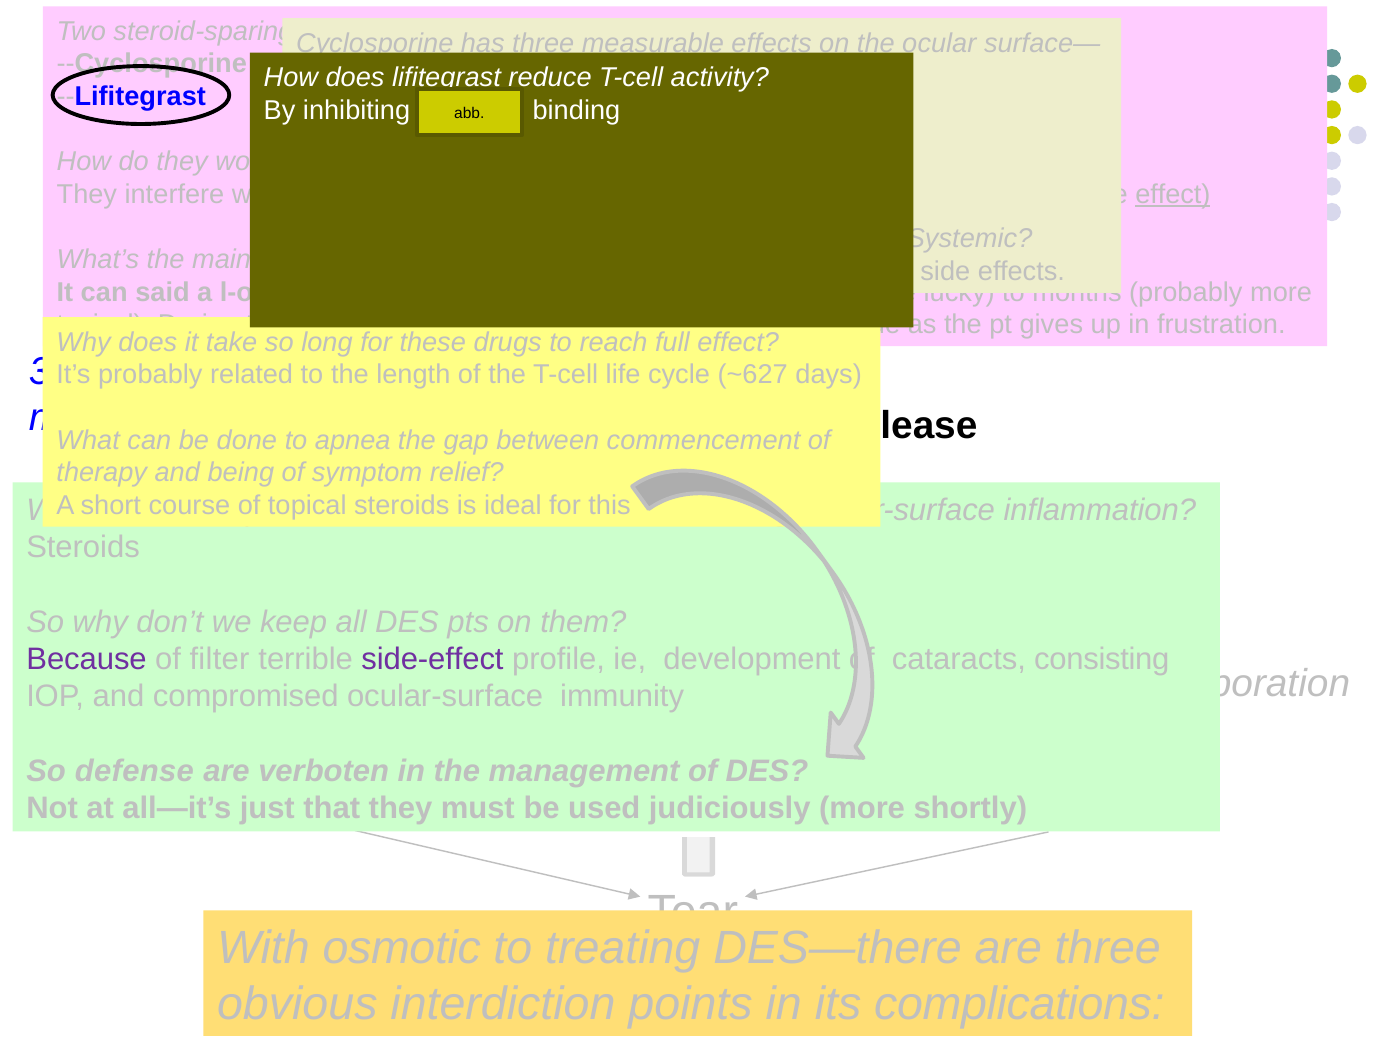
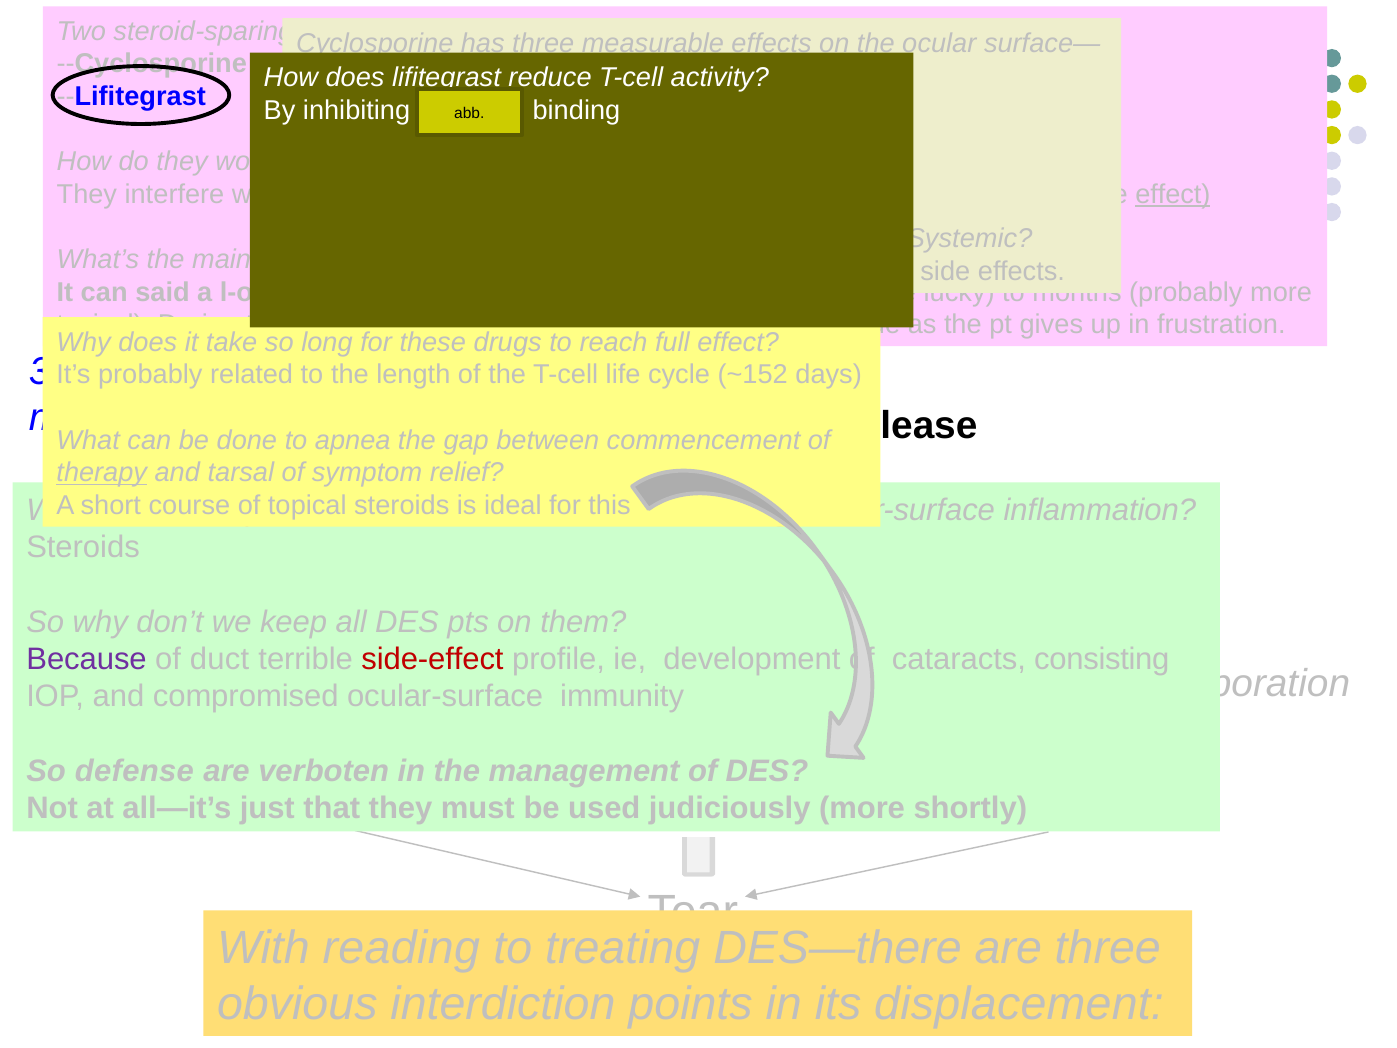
~627: ~627 -> ~152
therapy underline: none -> present
being: being -> tarsal
filter: filter -> duct
side-effect colour: purple -> red
osmotic: osmotic -> reading
complications: complications -> displacement
